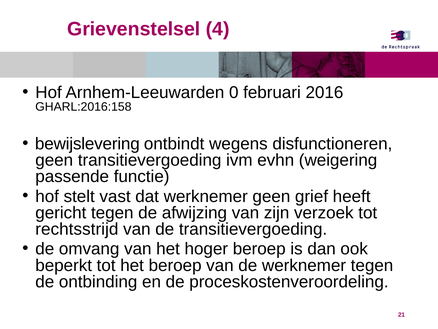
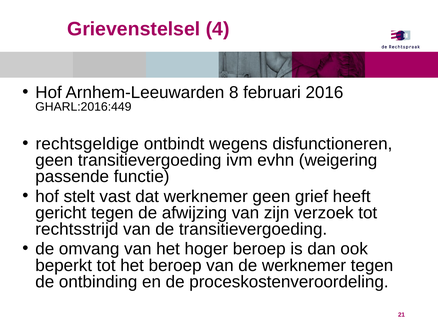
0: 0 -> 8
GHARL:2016:158: GHARL:2016:158 -> GHARL:2016:449
bewijslevering: bewijslevering -> rechtsgeldige
